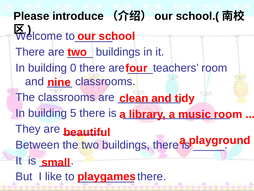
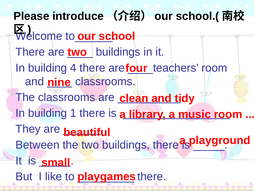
0: 0 -> 4
5: 5 -> 1
